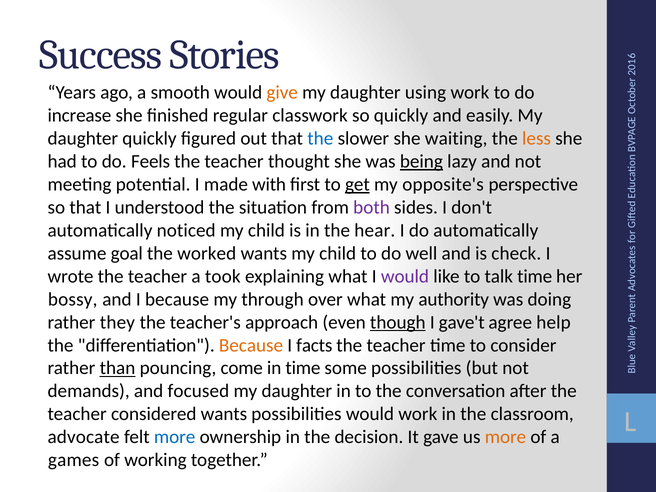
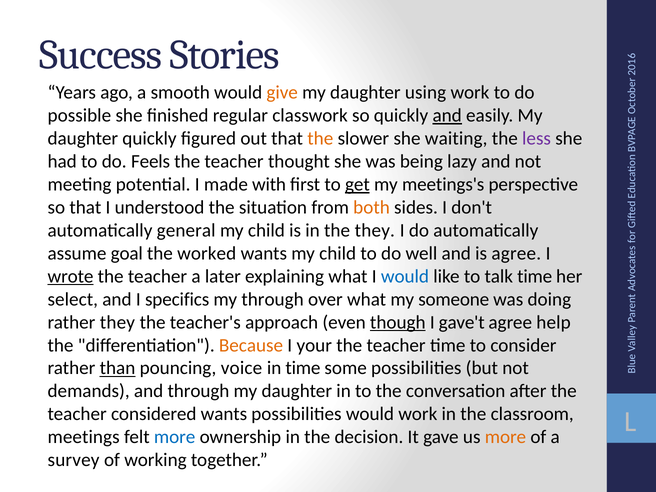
increase: increase -> possible
and at (447, 116) underline: none -> present
the at (320, 139) colour: blue -> orange
less colour: orange -> purple
being underline: present -> none
opposite's: opposite's -> meetings's
both colour: purple -> orange
noticed: noticed -> general
the hear: hear -> they
is check: check -> agree
wrote underline: none -> present
took: took -> later
would at (405, 276) colour: purple -> blue
bossy: bossy -> select
I because: because -> specifics
authority: authority -> someone
facts: facts -> your
come: come -> voice
and focused: focused -> through
advocate: advocate -> meetings
games: games -> survey
